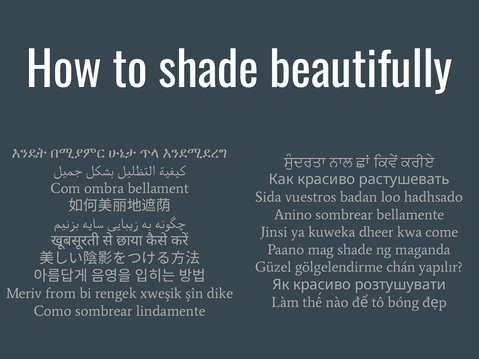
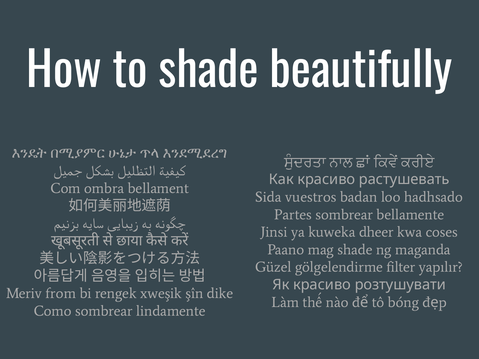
Anino: Anino -> Partes
come: come -> coses
chán: chán -> filter
